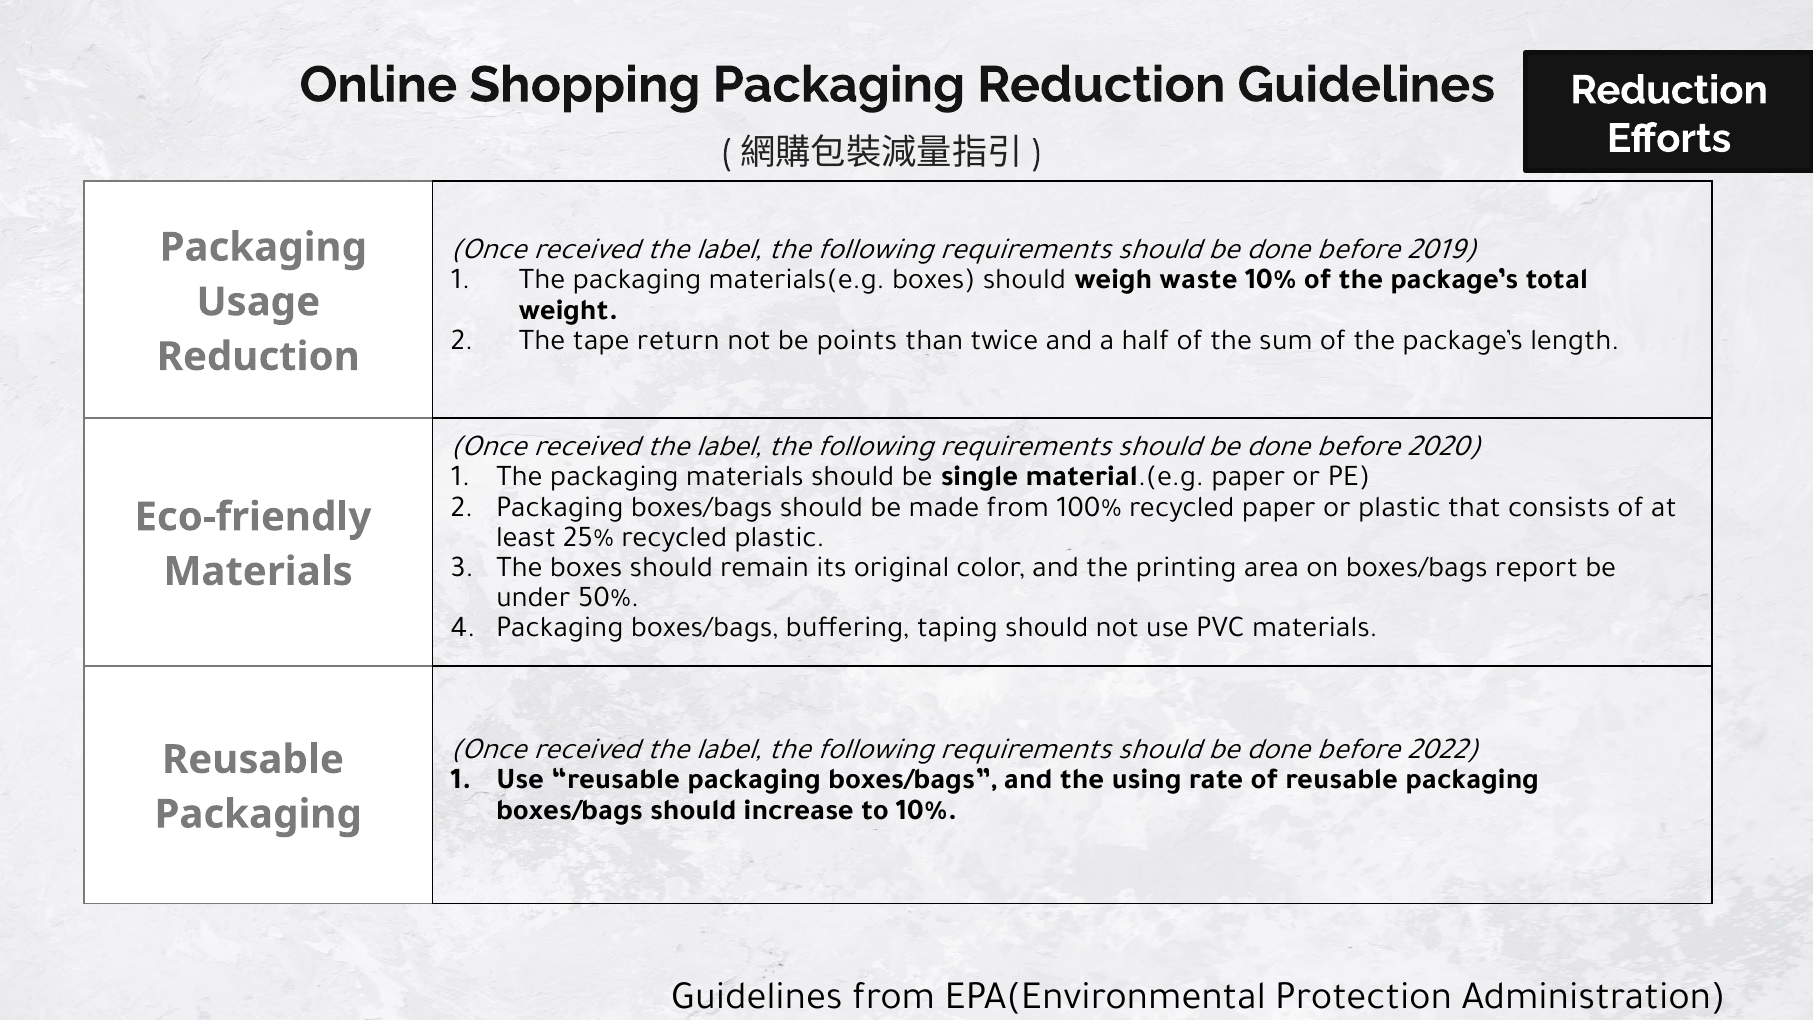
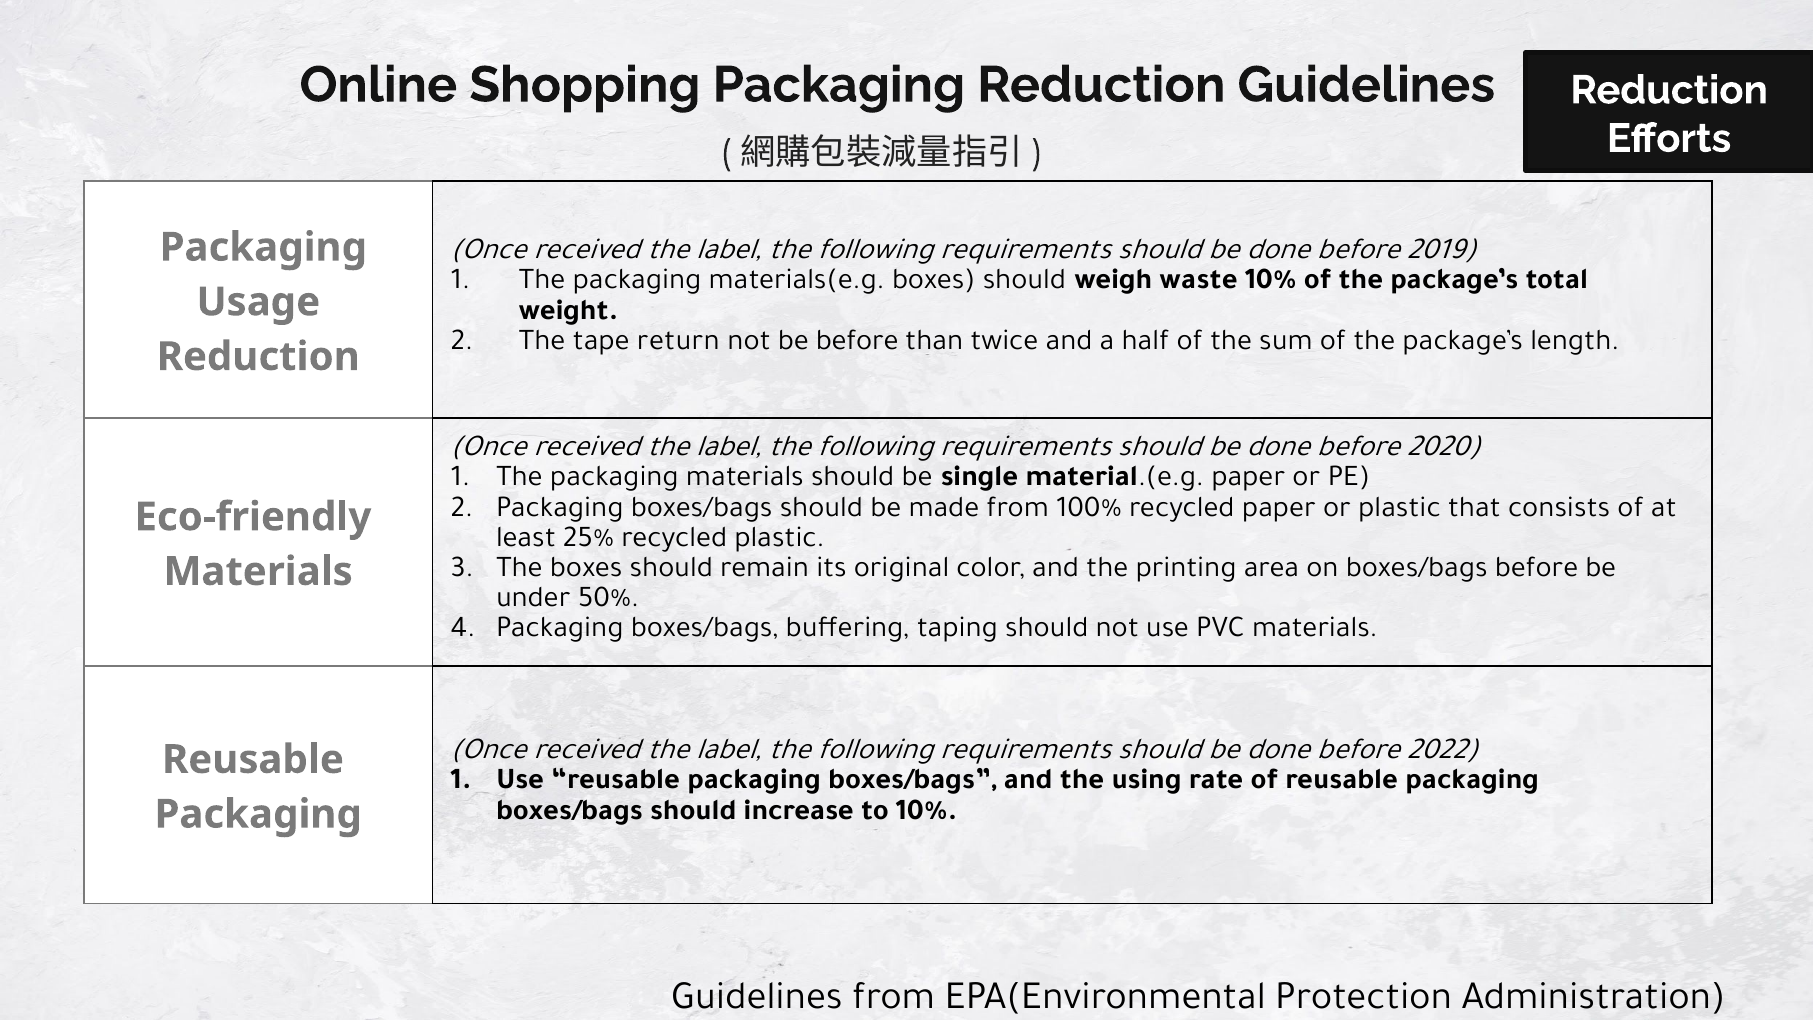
be points: points -> before
boxes/bags report: report -> before
